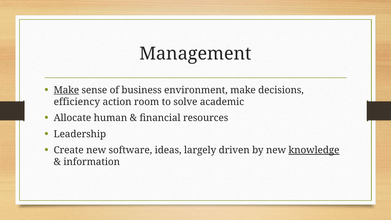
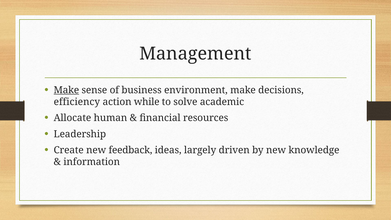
room: room -> while
software: software -> feedback
knowledge underline: present -> none
